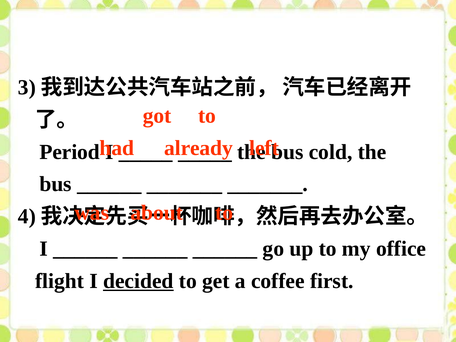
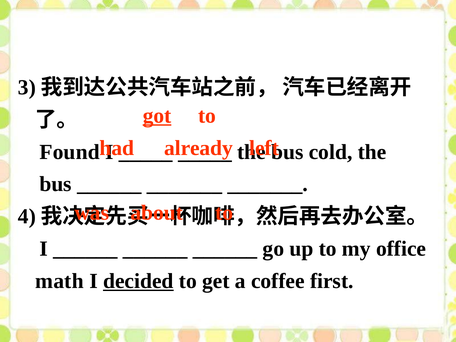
got underline: none -> present
Period: Period -> Found
flight: flight -> math
